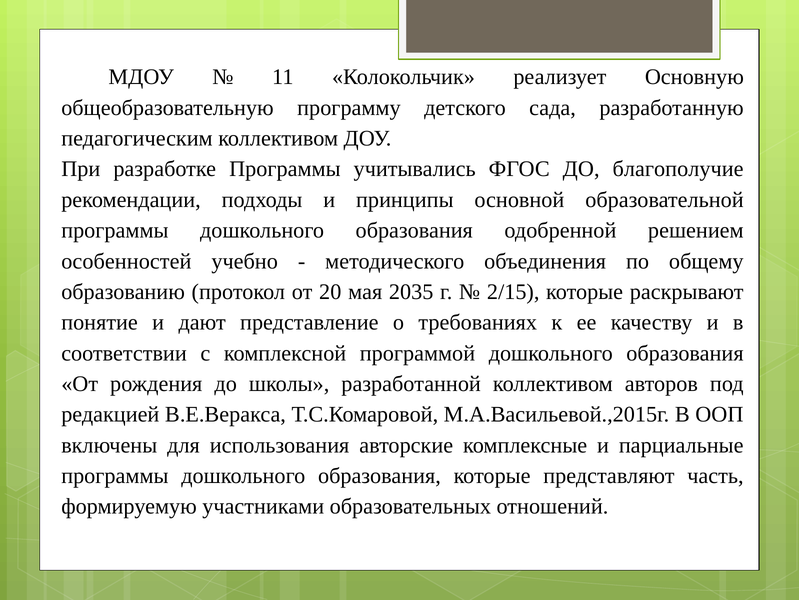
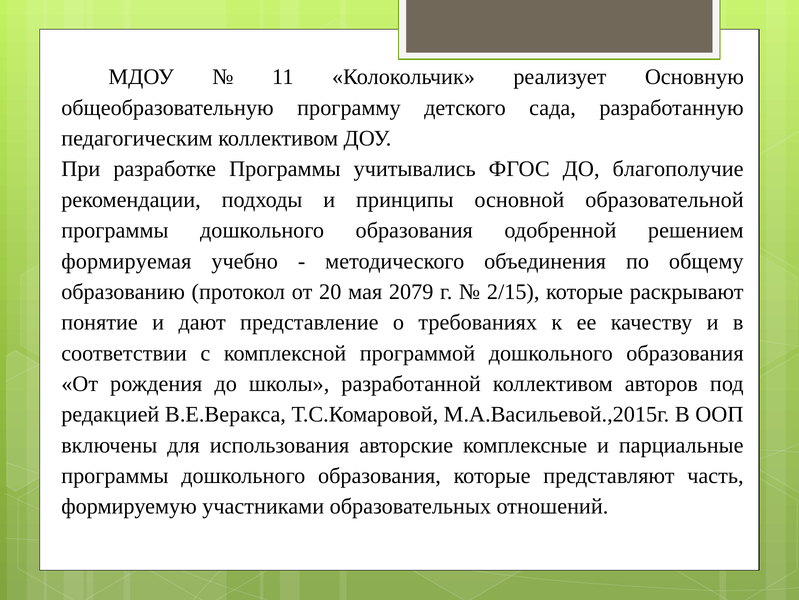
особенностей: особенностей -> формируемая
2035: 2035 -> 2079
